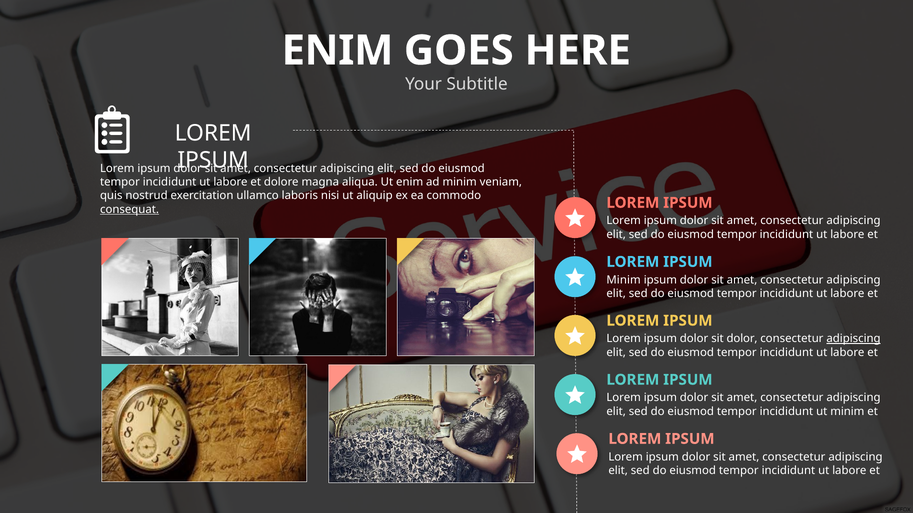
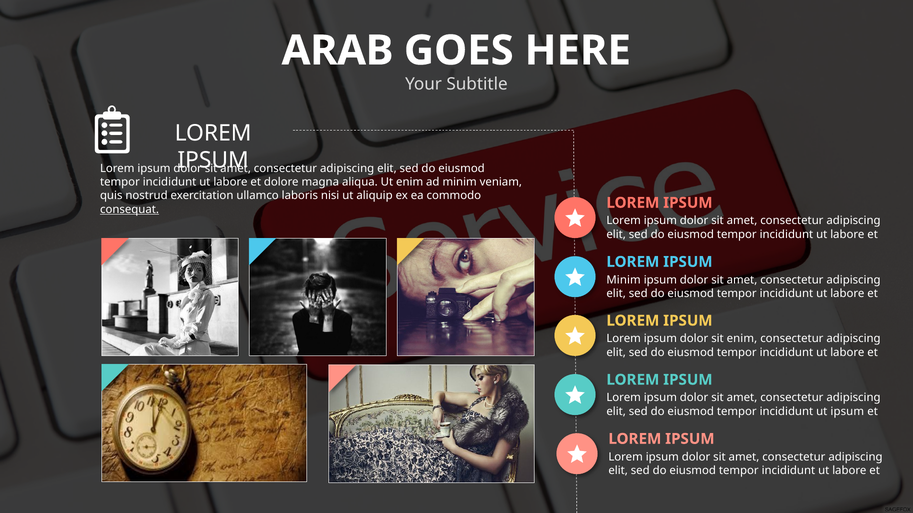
ENIM at (338, 51): ENIM -> ARAB
sit dolor: dolor -> enim
adipiscing at (854, 339) underline: present -> none
ut minim: minim -> ipsum
